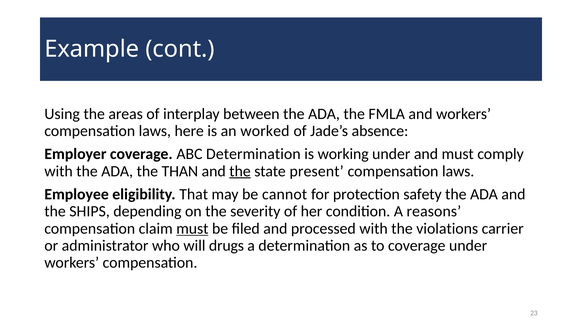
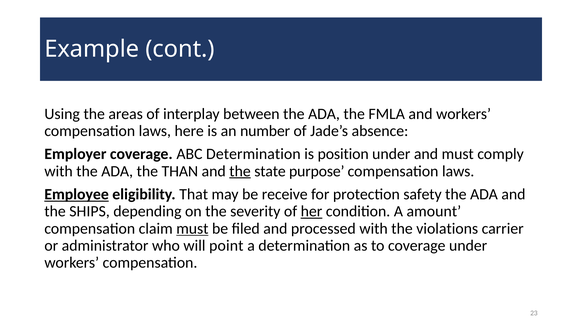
worked: worked -> number
working: working -> position
present: present -> purpose
Employee underline: none -> present
cannot: cannot -> receive
her underline: none -> present
reasons: reasons -> amount
drugs: drugs -> point
